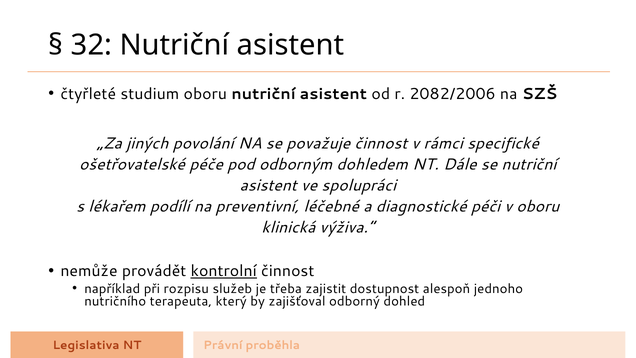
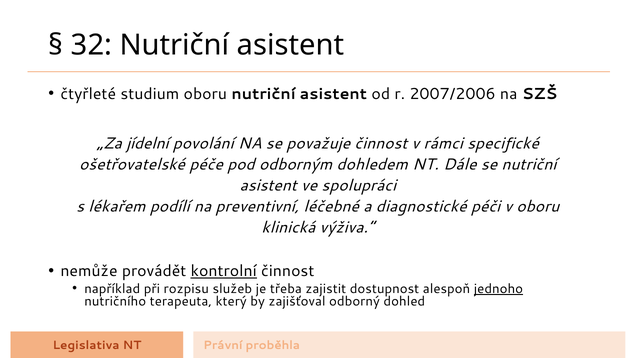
2082/2006: 2082/2006 -> 2007/2006
jiných: jiných -> jídelní
jednoho underline: none -> present
